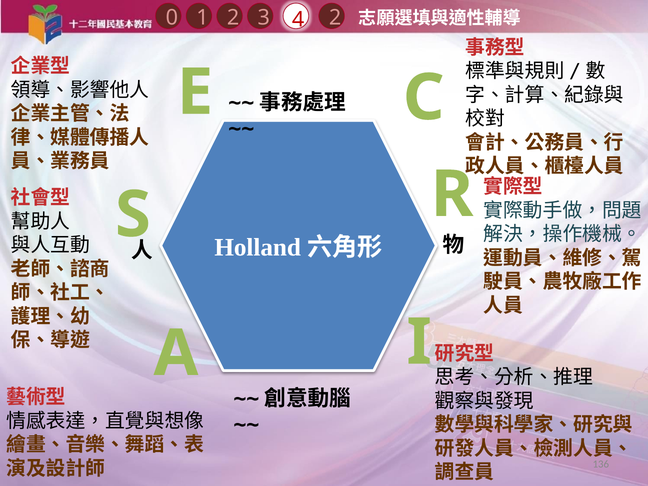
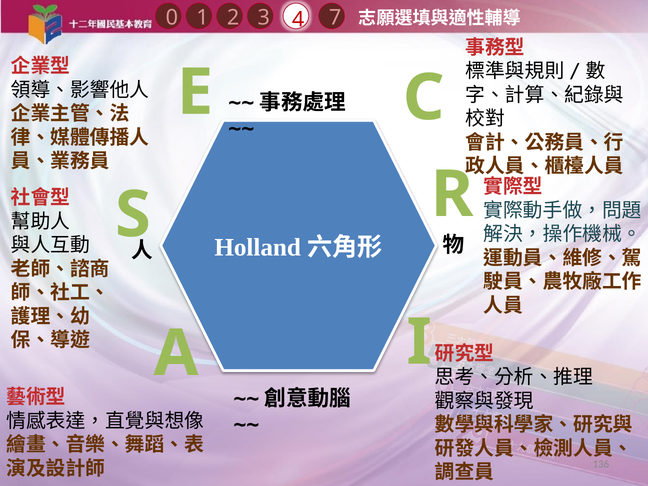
3 2: 2 -> 7
